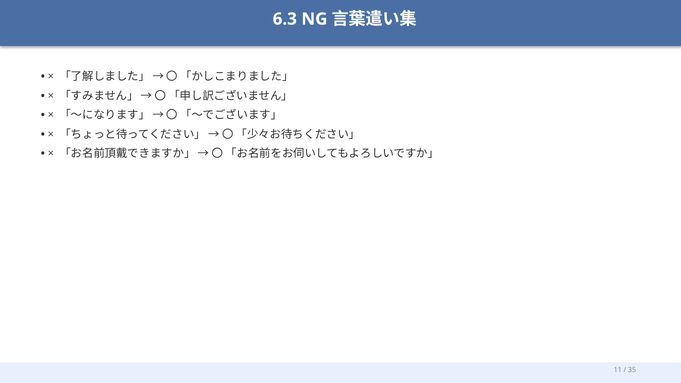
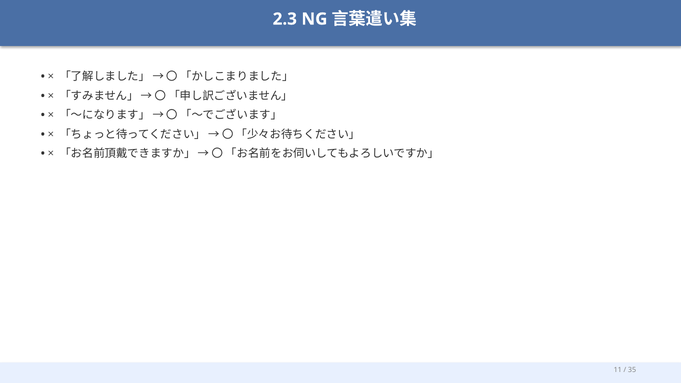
6.3: 6.3 -> 2.3
